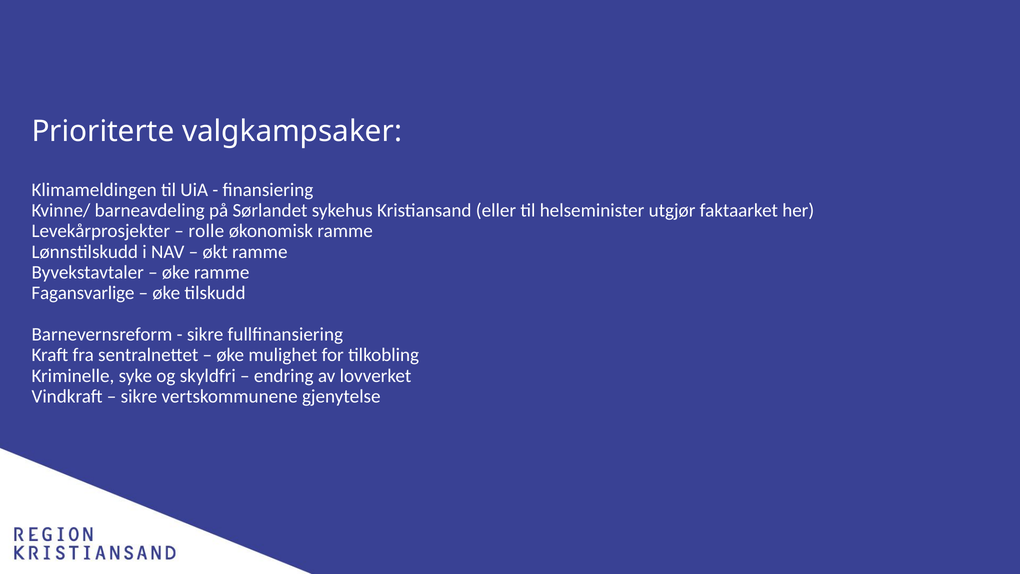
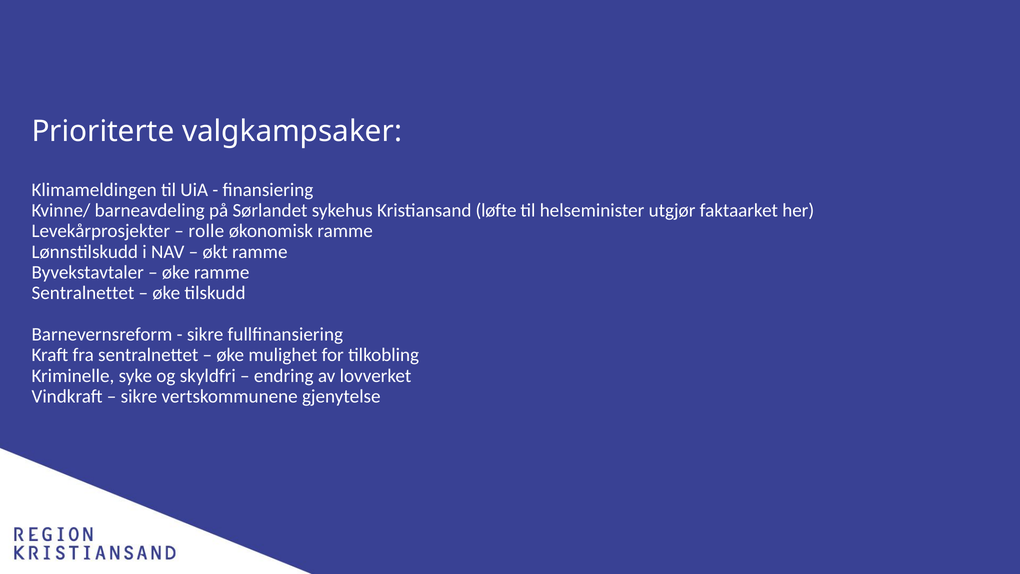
eller: eller -> løfte
Fagansvarlige at (83, 293): Fagansvarlige -> Sentralnettet
